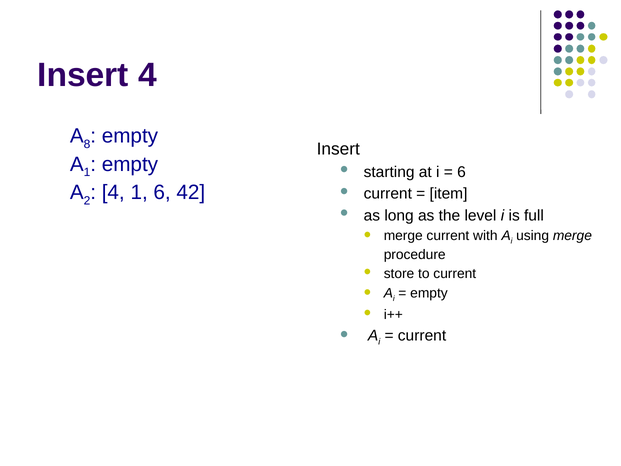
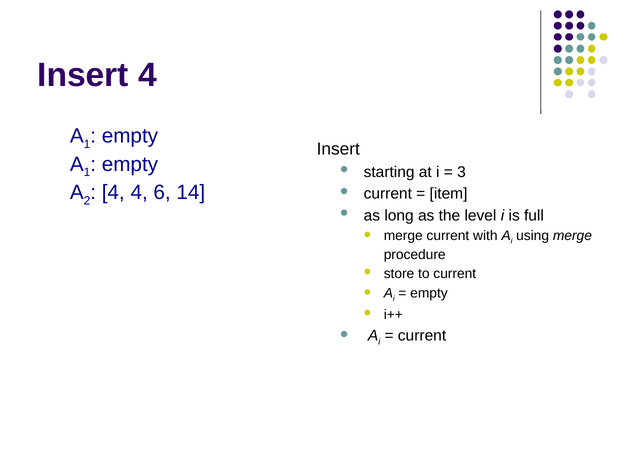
8 at (87, 144): 8 -> 1
6 at (461, 172): 6 -> 3
4 1: 1 -> 4
42: 42 -> 14
